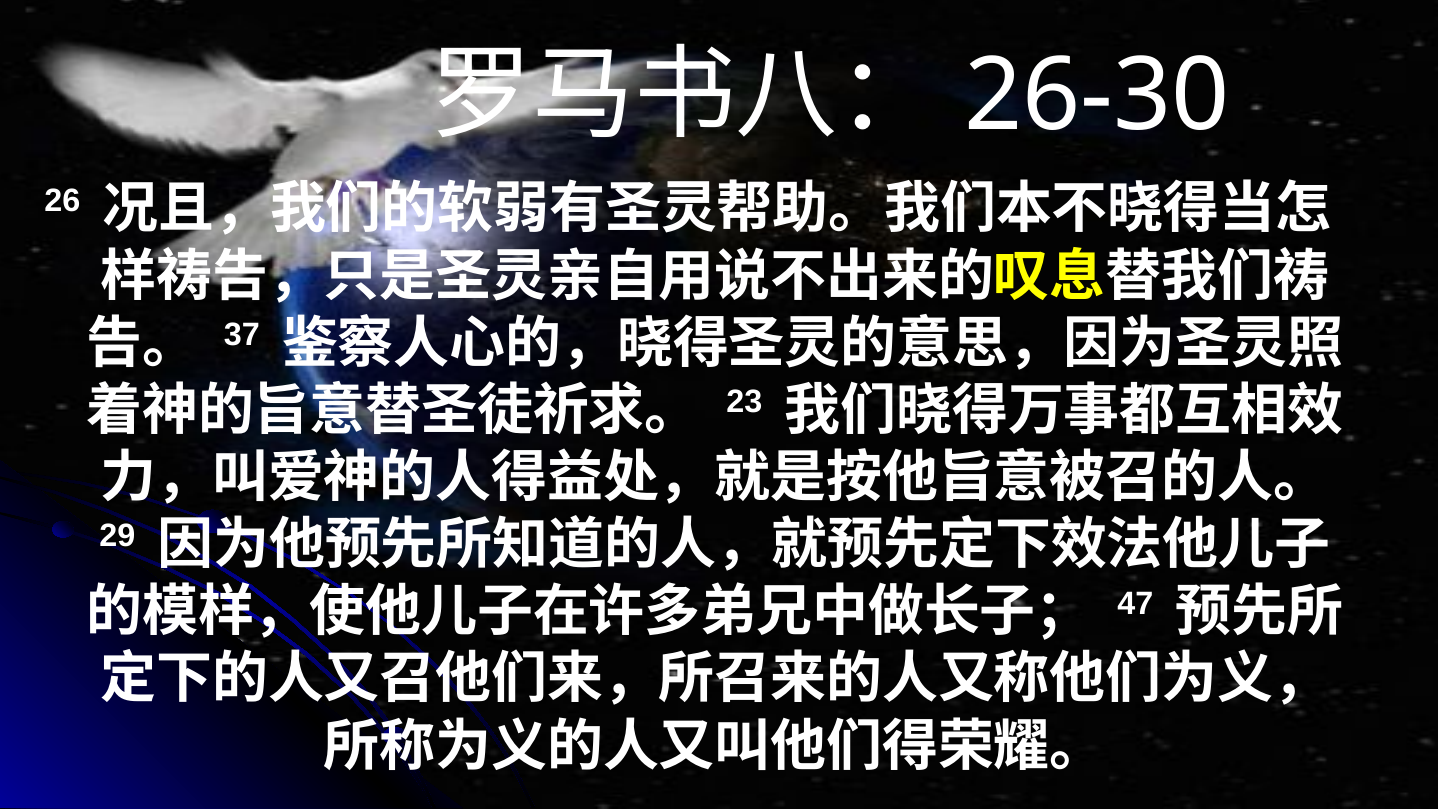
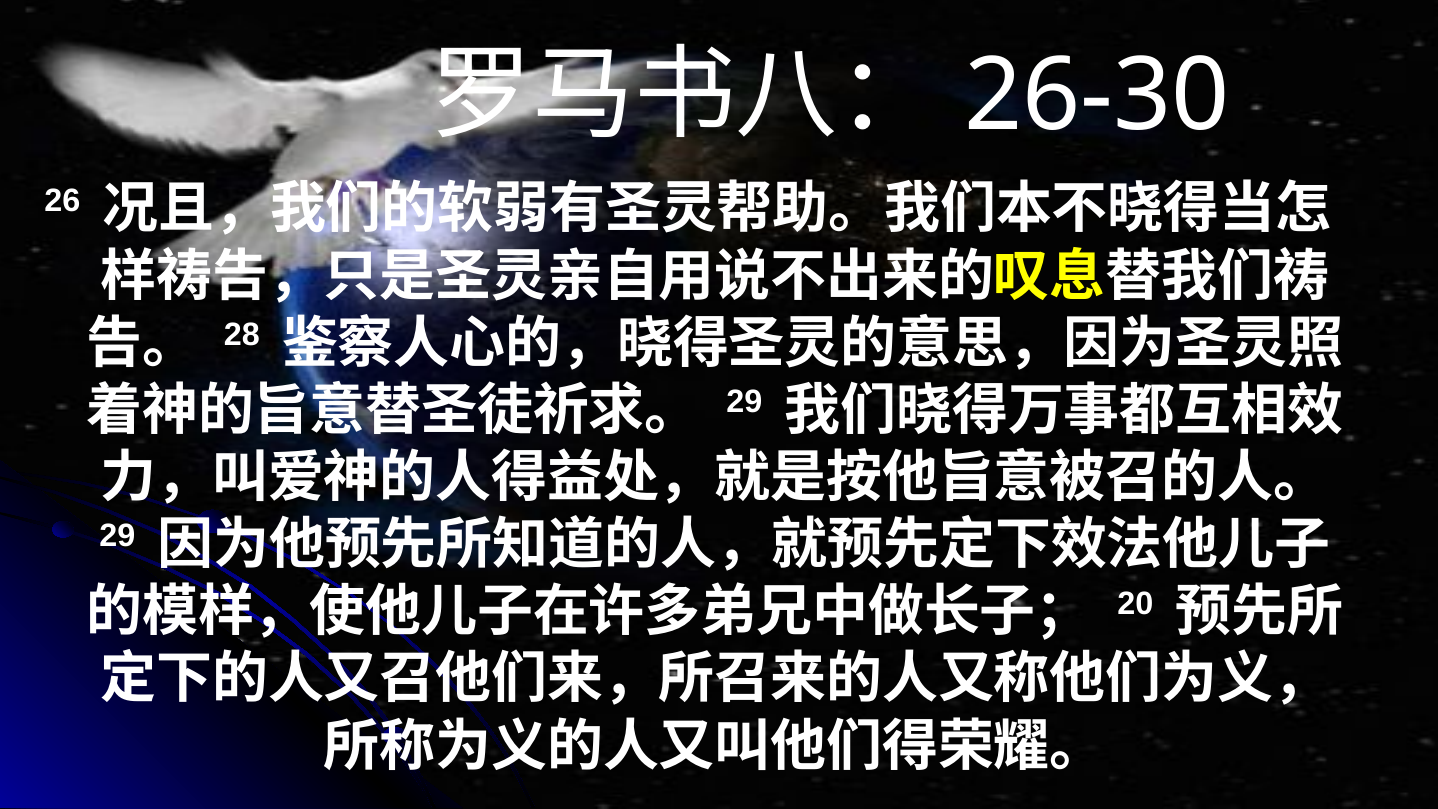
37: 37 -> 28
23 at (744, 402): 23 -> 29
47: 47 -> 20
